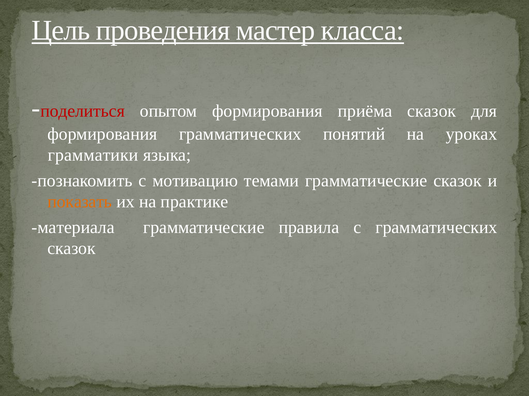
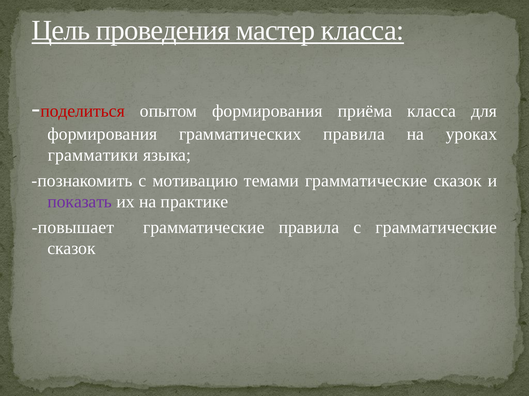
приёма сказок: сказок -> класса
грамматических понятий: понятий -> правила
показать colour: orange -> purple
материала: материала -> повышает
с грамматических: грамматических -> грамматические
